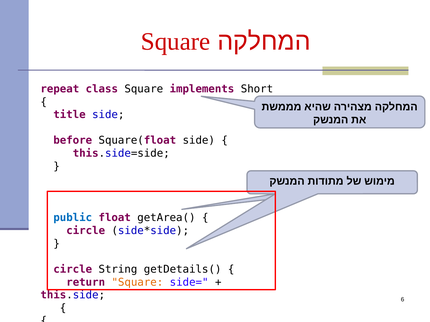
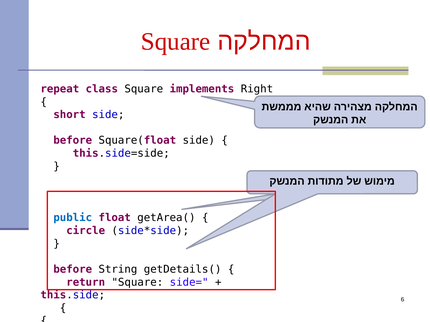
Short: Short -> Right
title: title -> short
circle at (73, 270): circle -> before
Square at (137, 283) colour: orange -> black
